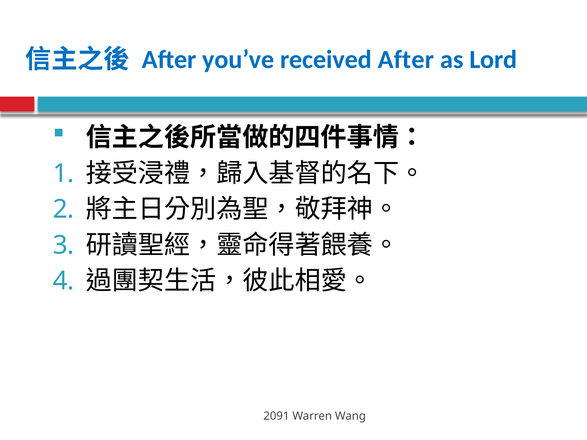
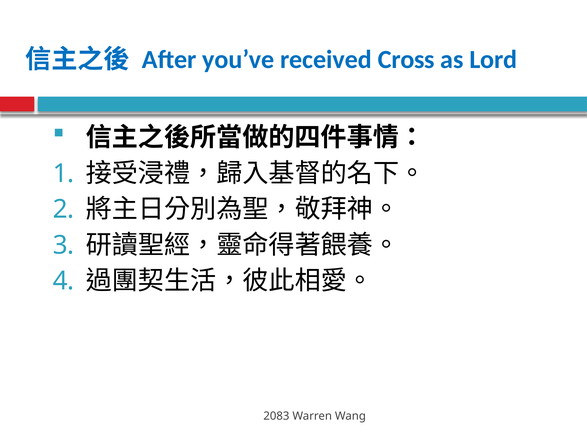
received After: After -> Cross
2091: 2091 -> 2083
